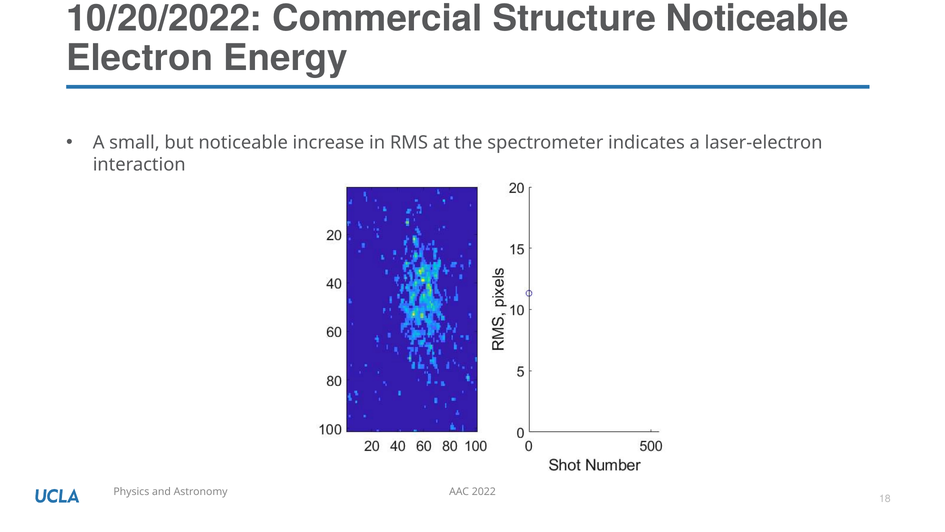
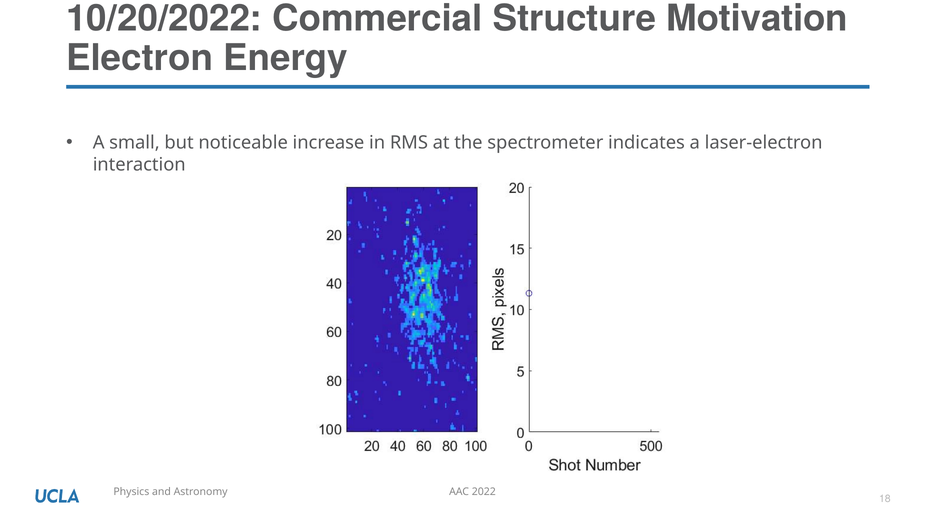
Structure Noticeable: Noticeable -> Motivation
